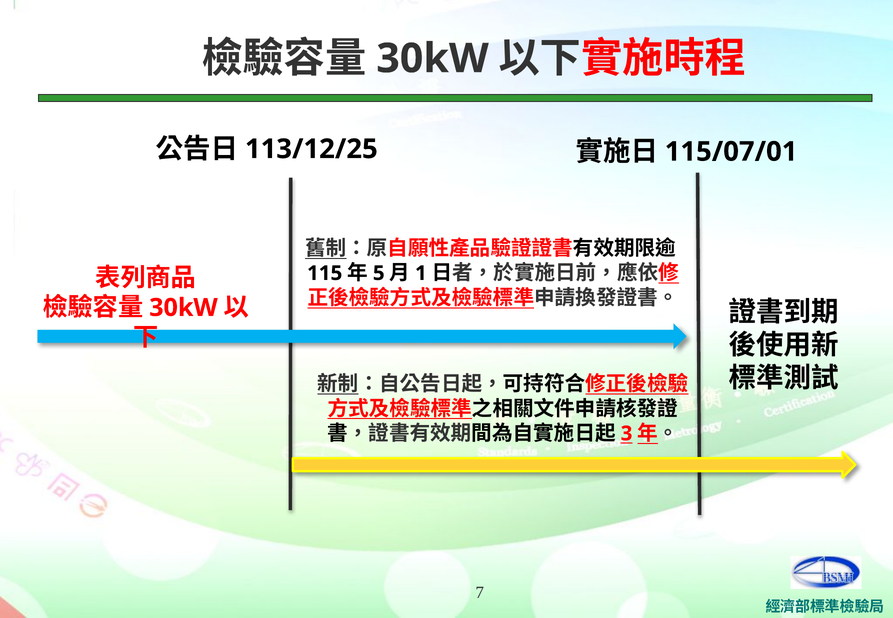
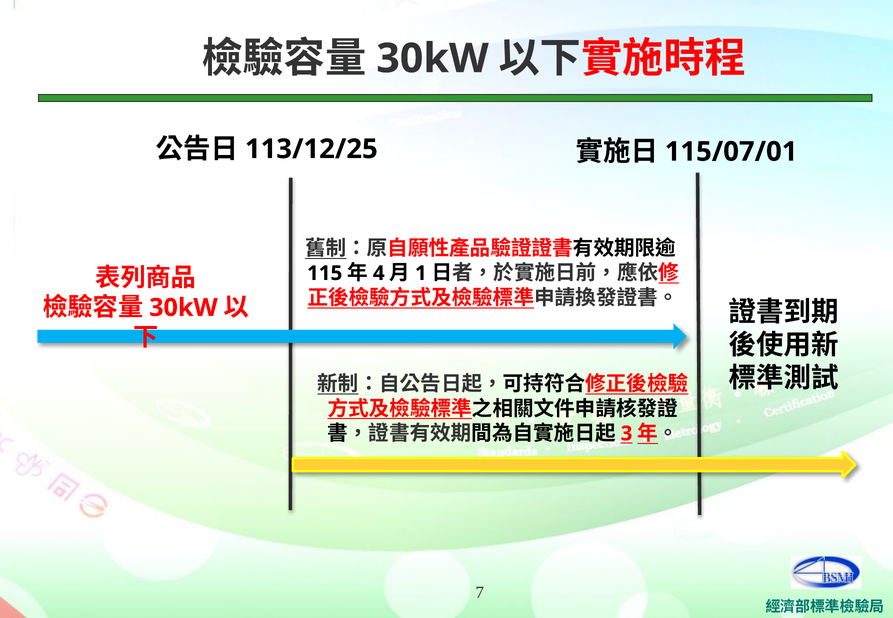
5: 5 -> 4
